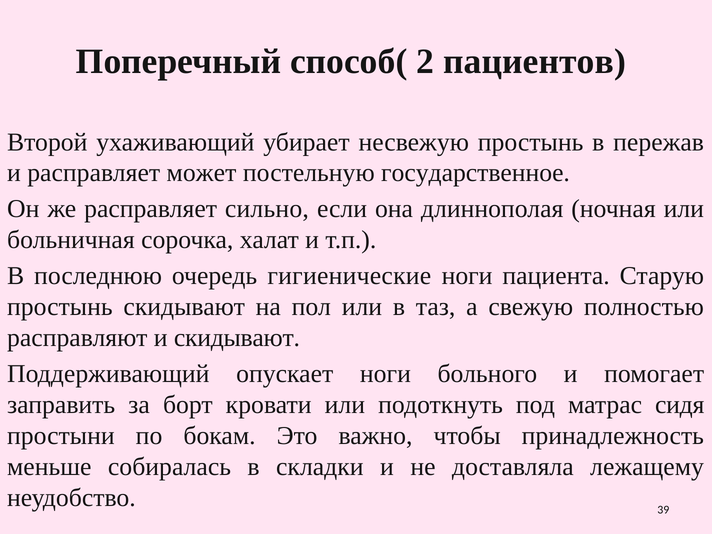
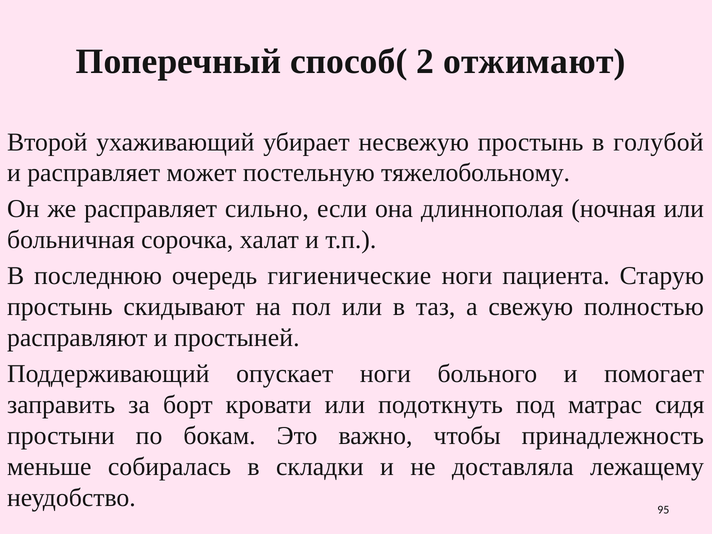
пациентов: пациентов -> отжимают
пережав: пережав -> голубой
государственное: государственное -> тяжелобольному
и скидывают: скидывают -> простыней
39: 39 -> 95
